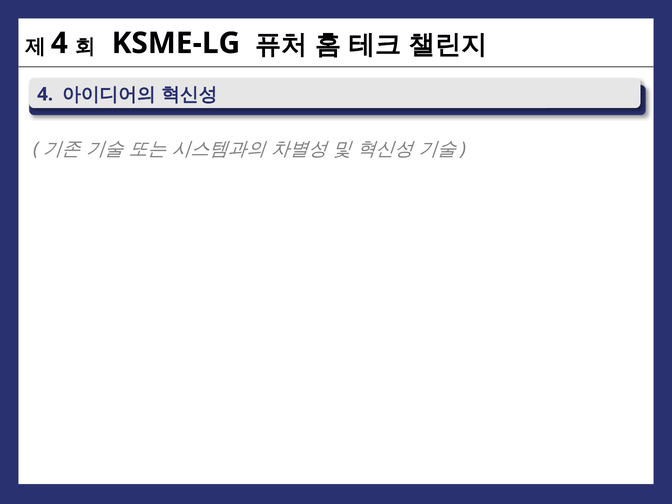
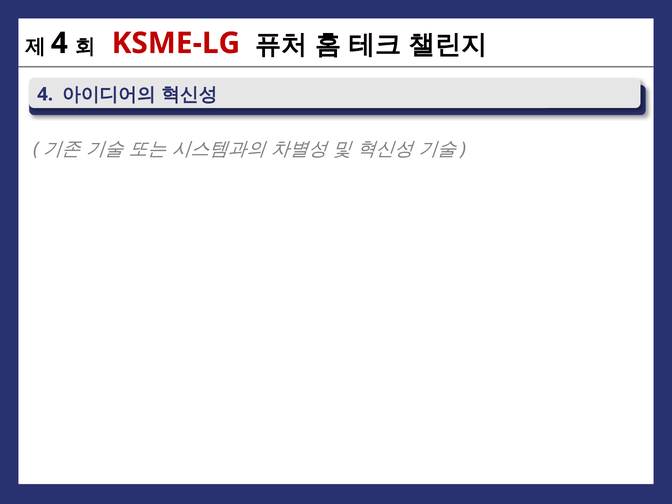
KSME-LG colour: black -> red
